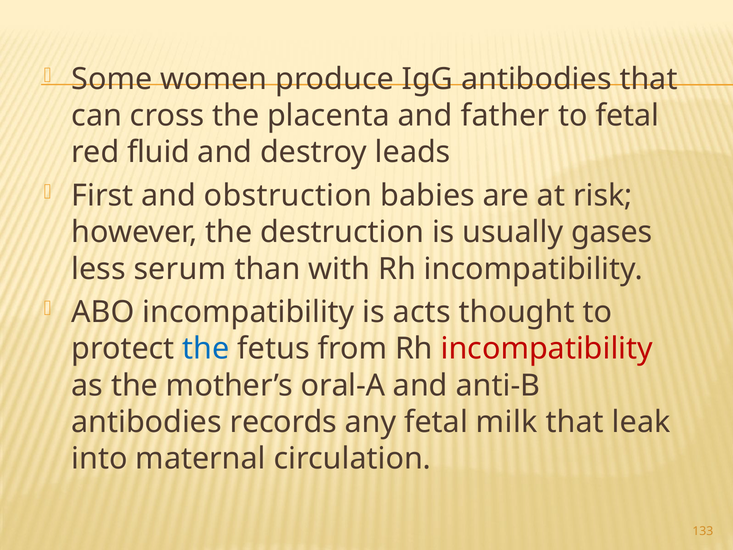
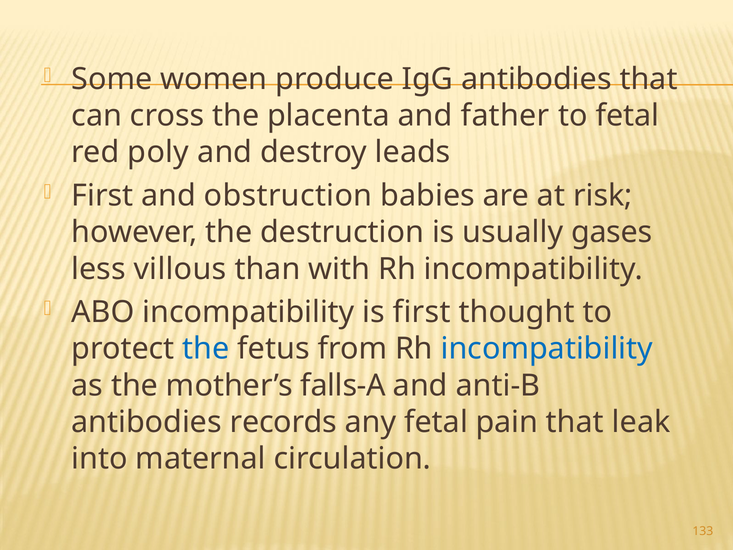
fluid: fluid -> poly
serum: serum -> villous
is acts: acts -> first
incompatibility at (547, 349) colour: red -> blue
oral-A: oral-A -> falls-A
milk: milk -> pain
